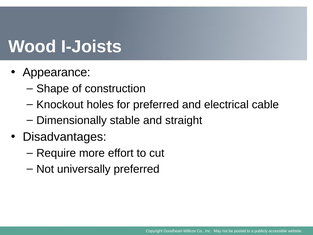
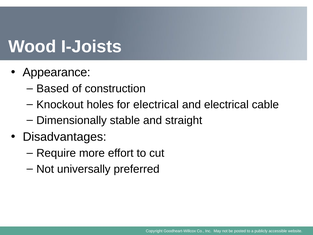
Shape: Shape -> Based
for preferred: preferred -> electrical
